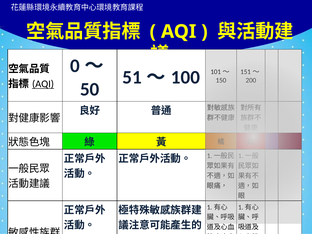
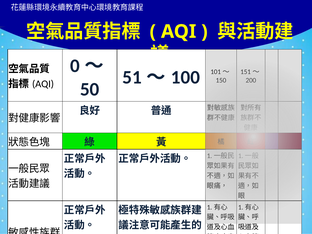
AQI at (43, 84) underline: present -> none
